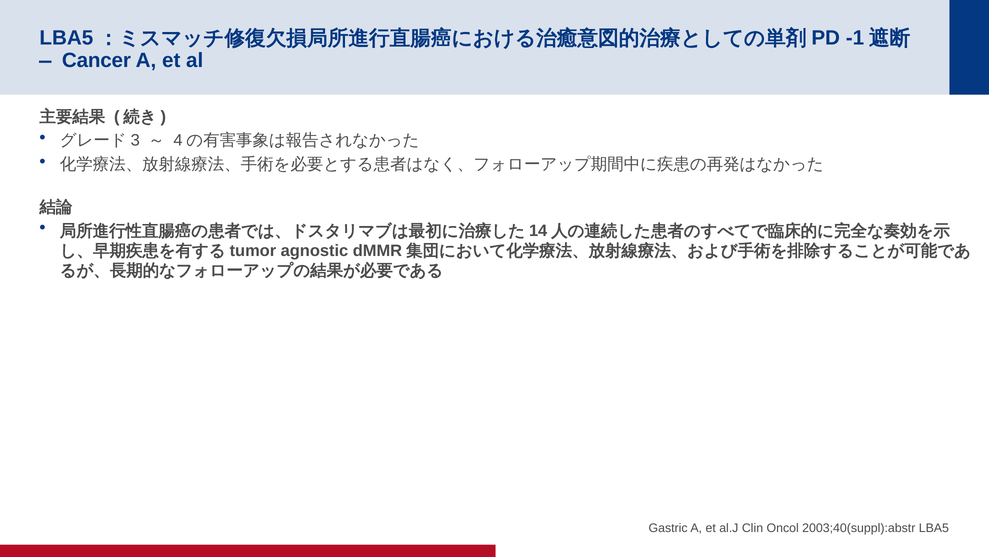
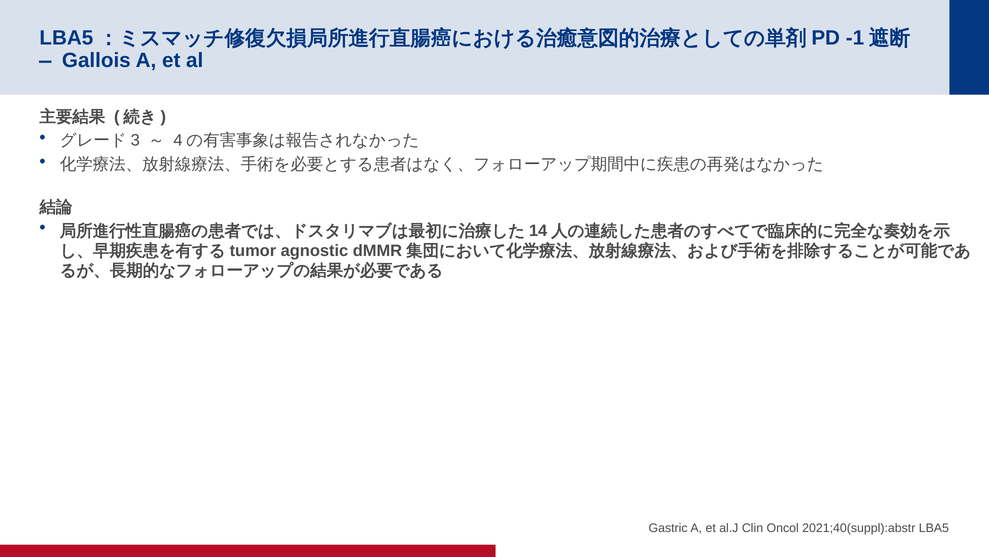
Cancer: Cancer -> Gallois
2003;40(suppl):abstr: 2003;40(suppl):abstr -> 2021;40(suppl):abstr
